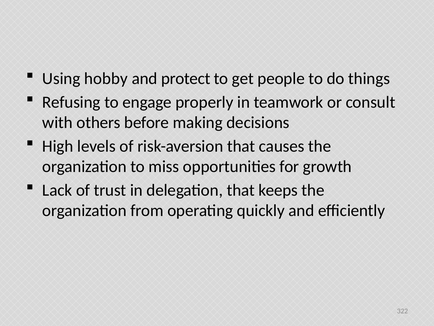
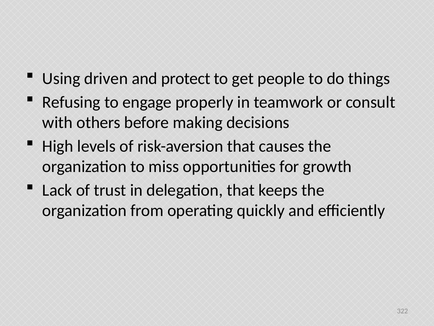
hobby: hobby -> driven
